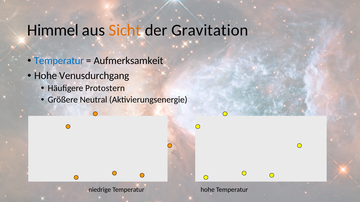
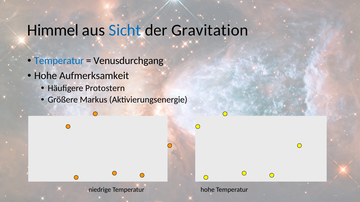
Sicht colour: orange -> blue
Aufmerksamkeit: Aufmerksamkeit -> Venusdurchgang
Venusdurchgang: Venusdurchgang -> Aufmerksamkeit
Neutral: Neutral -> Markus
